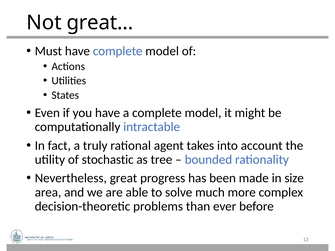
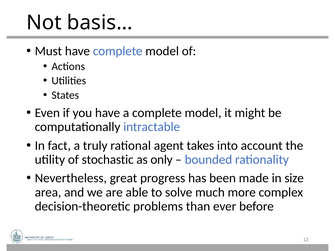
great…: great… -> basis…
tree: tree -> only
